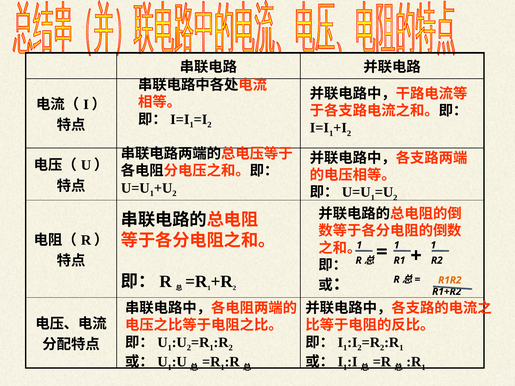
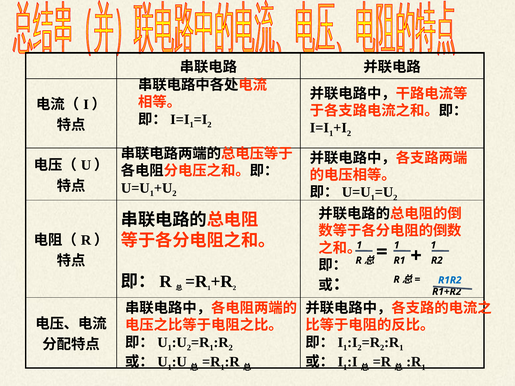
R1R2 colour: orange -> blue
